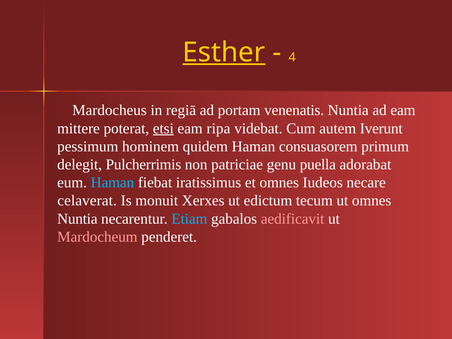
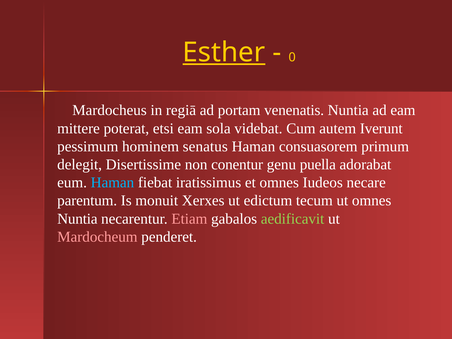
4: 4 -> 0
etsi underline: present -> none
ripa: ripa -> sola
quidem: quidem -> senatus
Pulcherrimis: Pulcherrimis -> Disertissime
patriciae: patriciae -> conentur
celaverat: celaverat -> parentum
Etiam colour: light blue -> pink
aedificavit colour: pink -> light green
